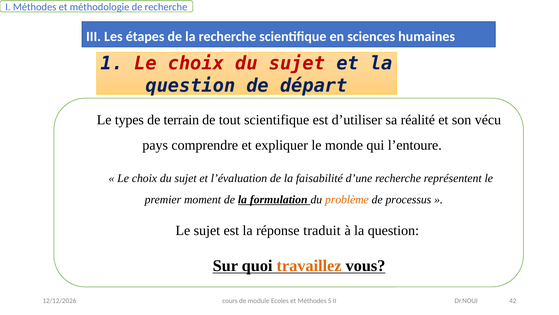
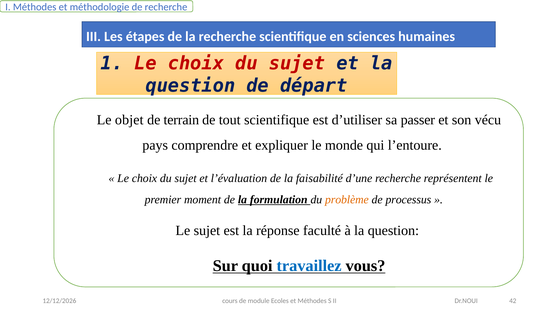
types: types -> objet
réalité: réalité -> passer
traduit: traduit -> faculté
travaillez colour: orange -> blue
